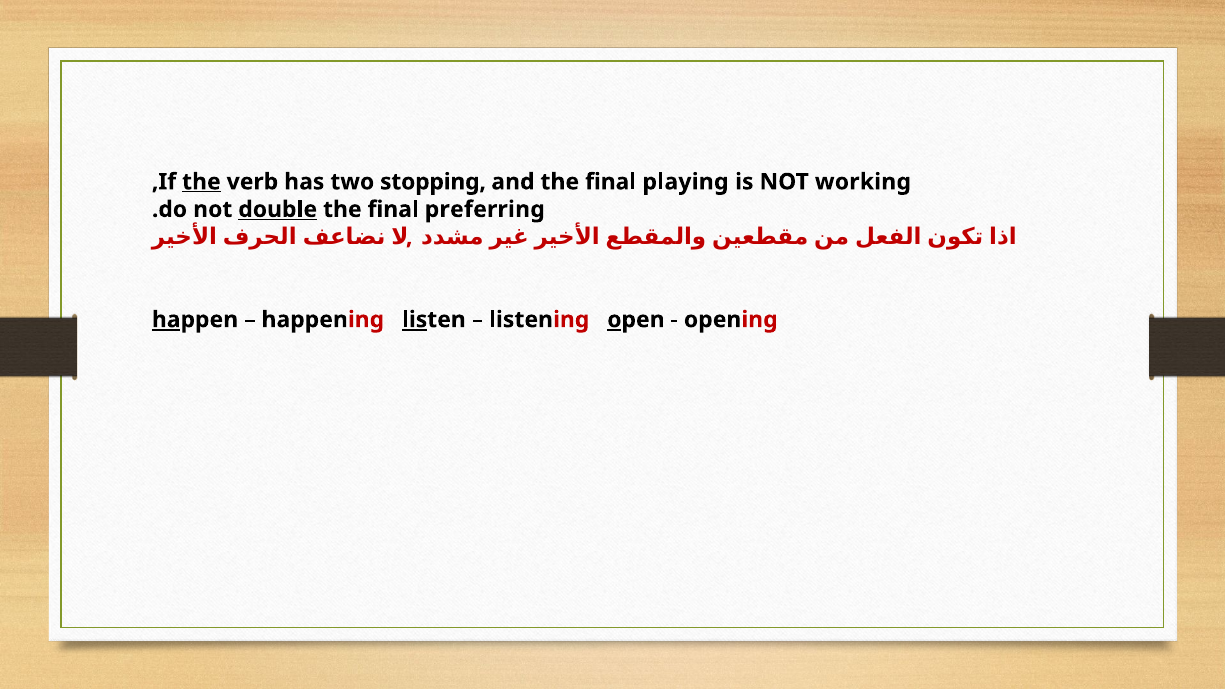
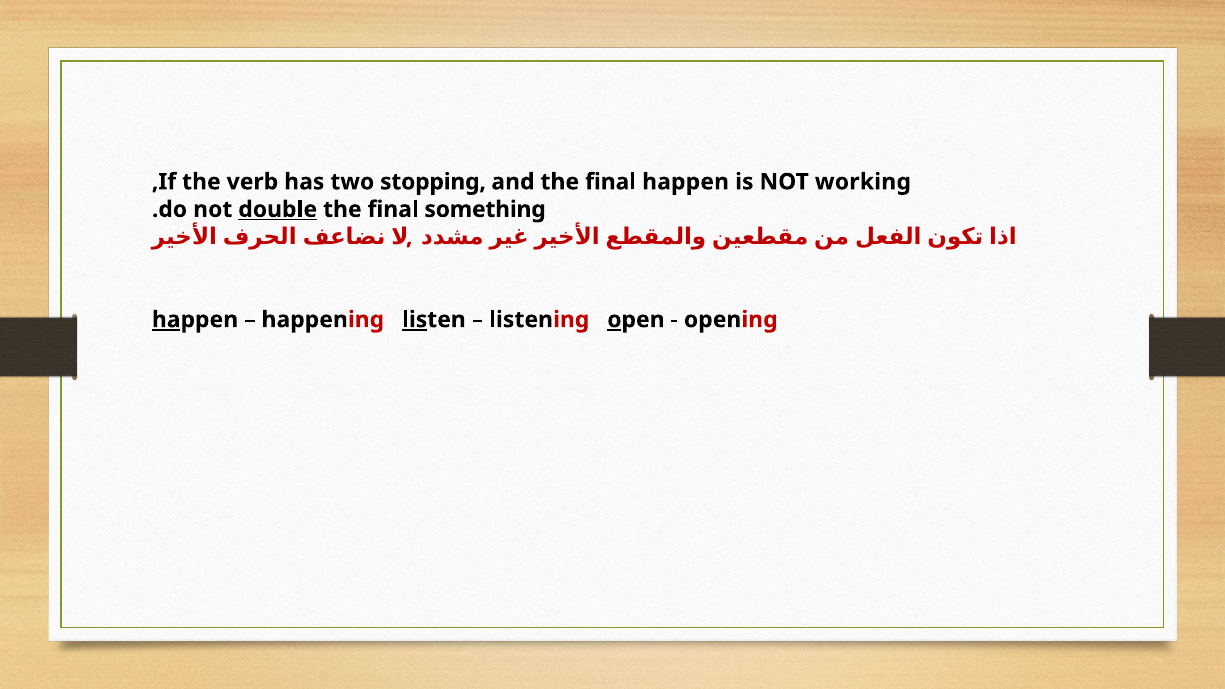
the at (201, 182) underline: present -> none
final playing: playing -> happen
preferring: preferring -> something
